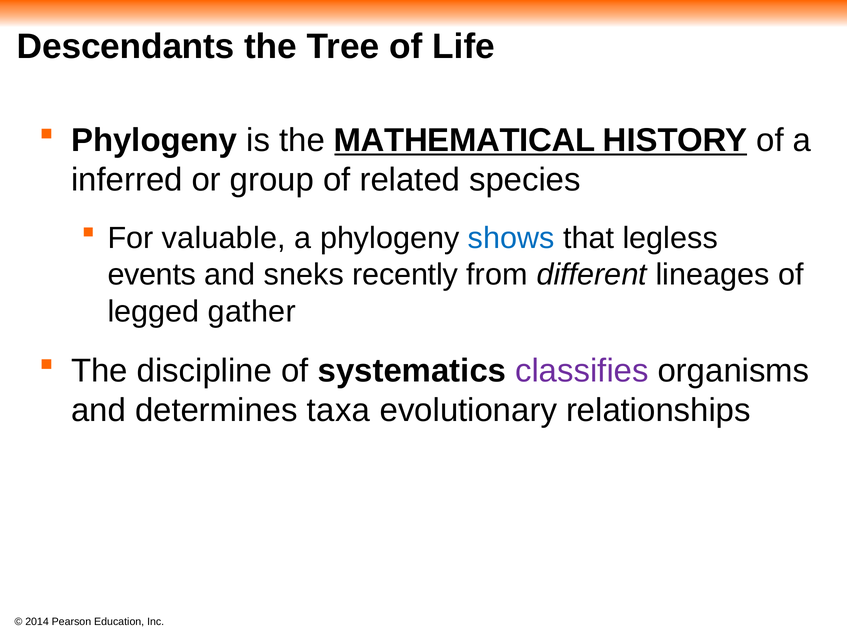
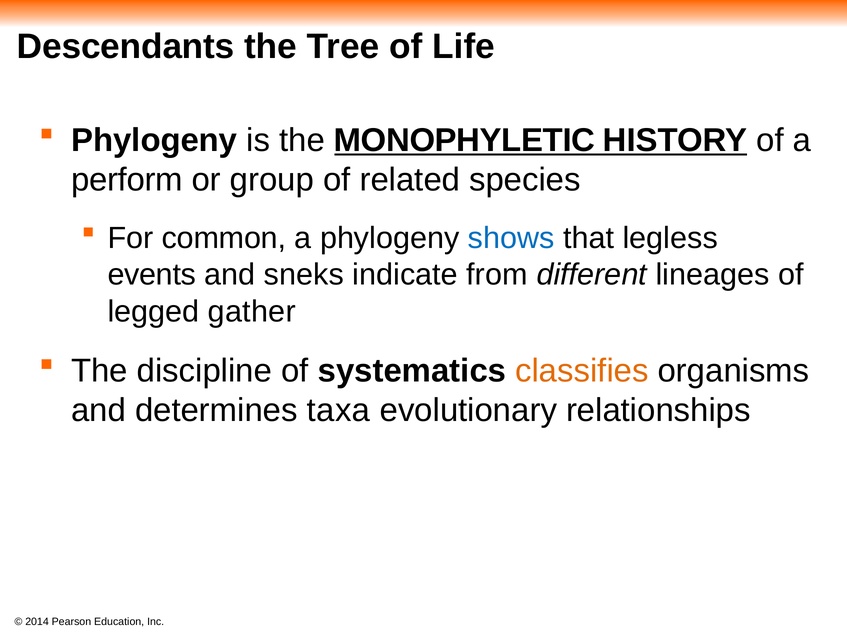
MATHEMATICAL: MATHEMATICAL -> MONOPHYLETIC
inferred: inferred -> perform
valuable: valuable -> common
recently: recently -> indicate
classifies colour: purple -> orange
